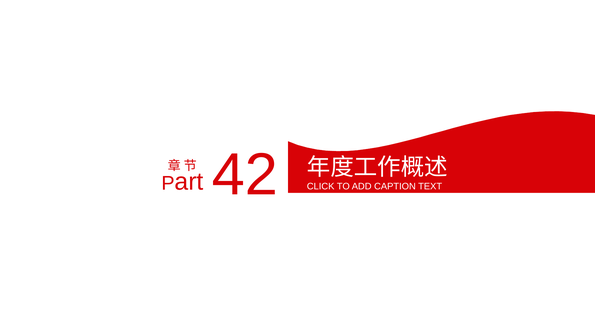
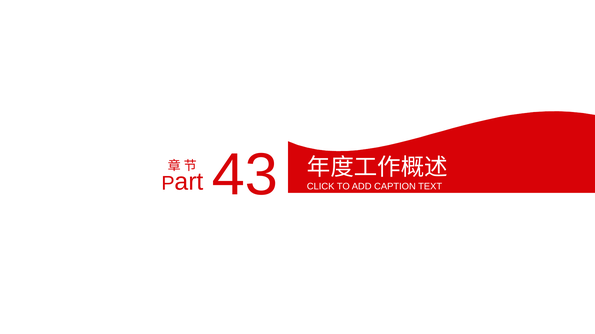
42: 42 -> 43
